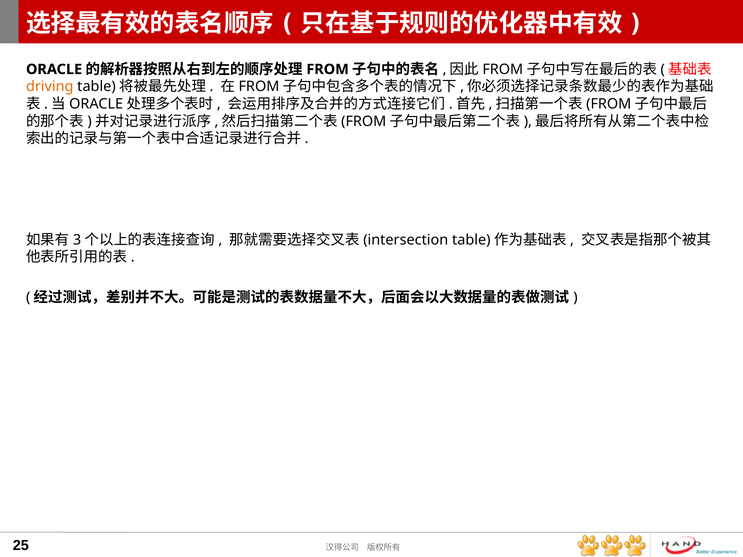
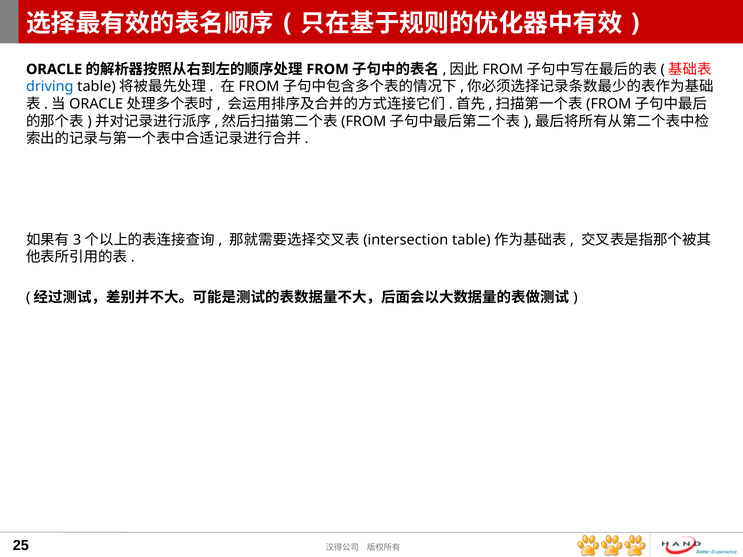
driving colour: orange -> blue
